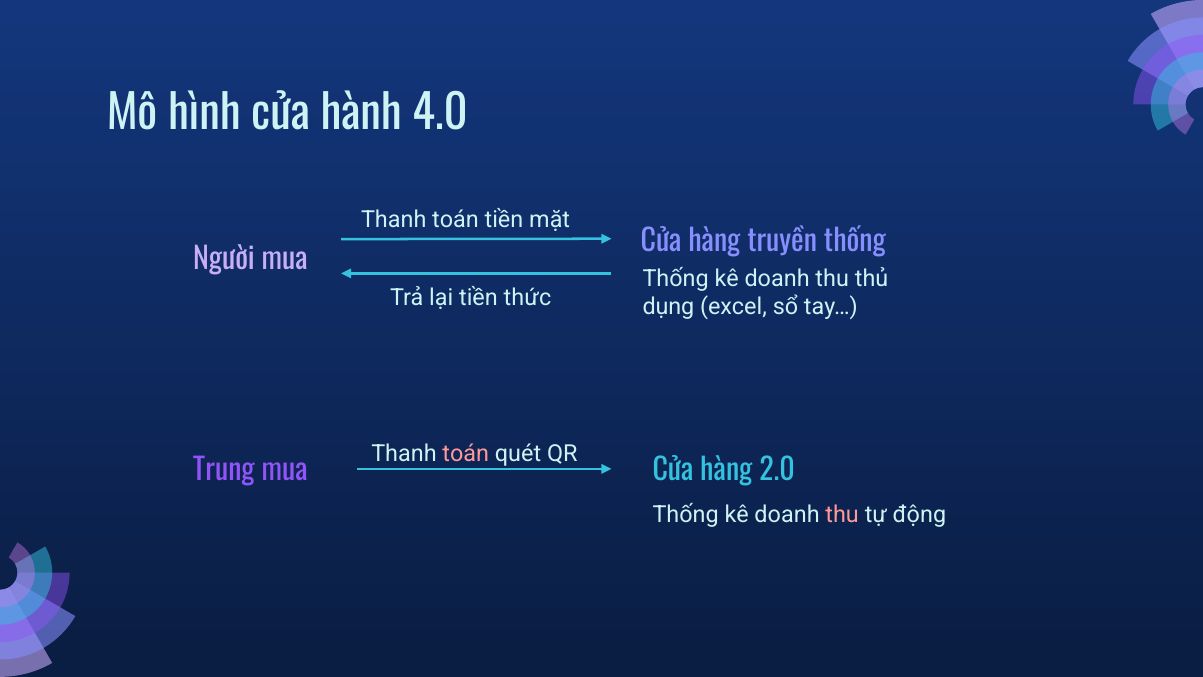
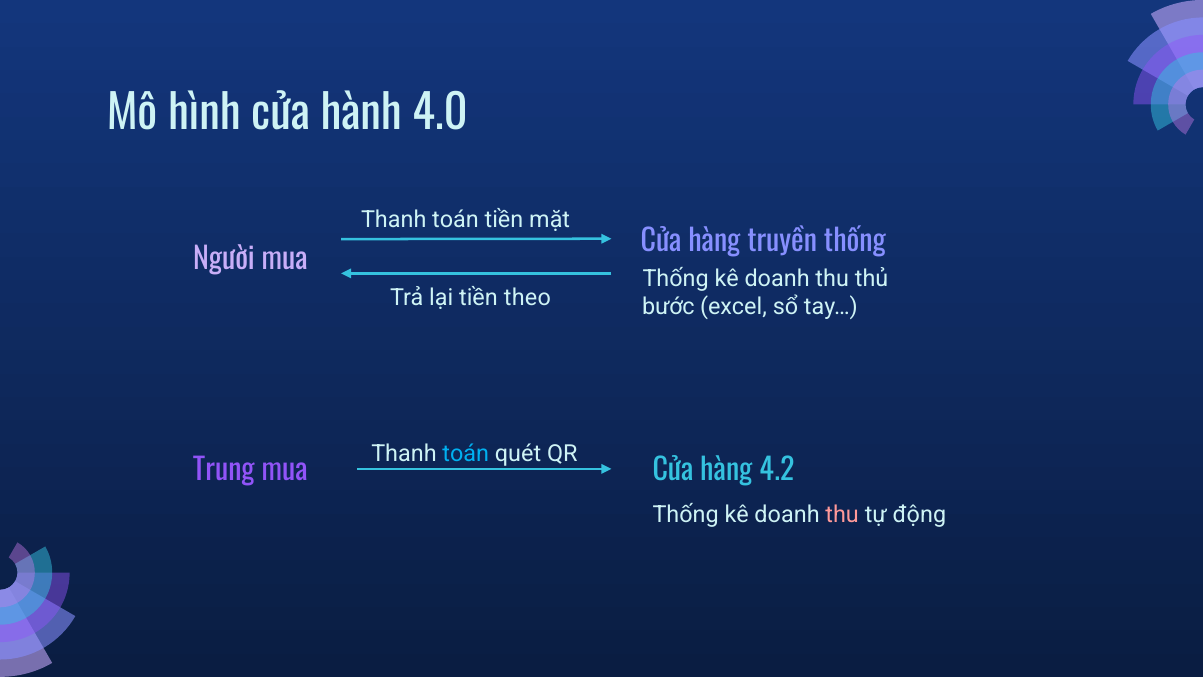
thức: thức -> theo
dụng: dụng -> bước
toán at (466, 453) colour: pink -> light blue
2.0: 2.0 -> 4.2
